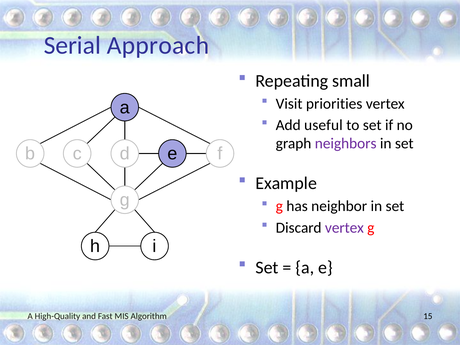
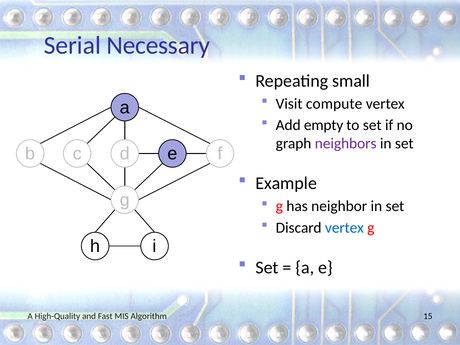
Approach: Approach -> Necessary
priorities: priorities -> compute
useful: useful -> empty
vertex at (344, 228) colour: purple -> blue
